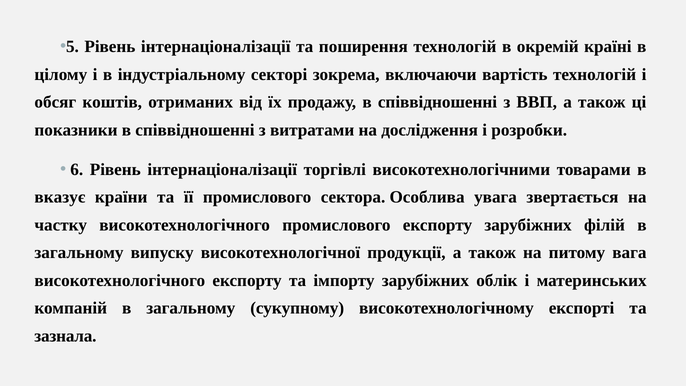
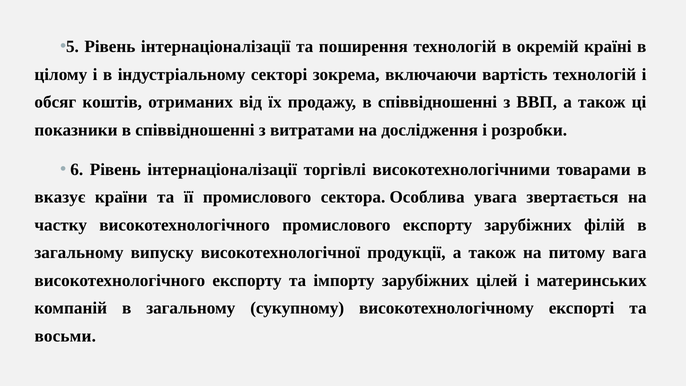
облік: облік -> цілей
зазнала: зазнала -> восьми
